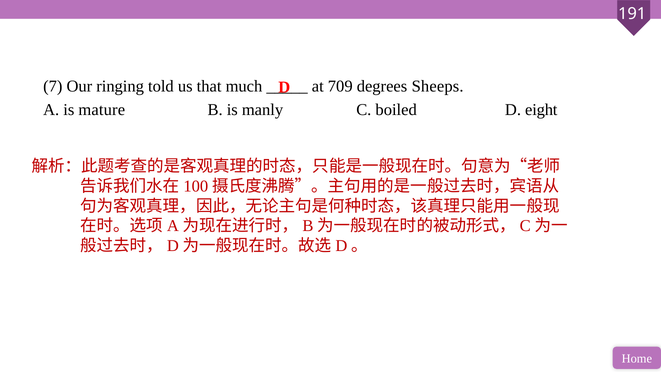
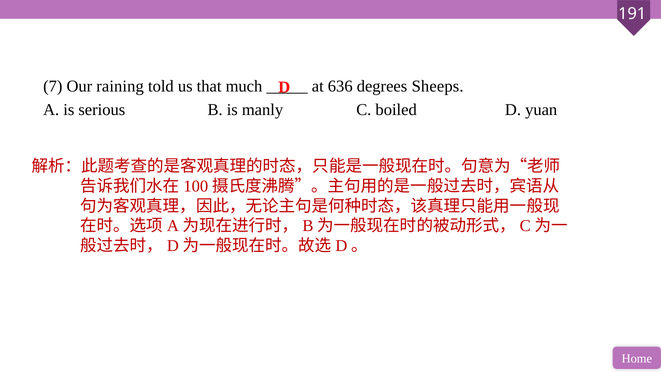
ringing: ringing -> raining
709: 709 -> 636
mature: mature -> serious
eight: eight -> yuan
